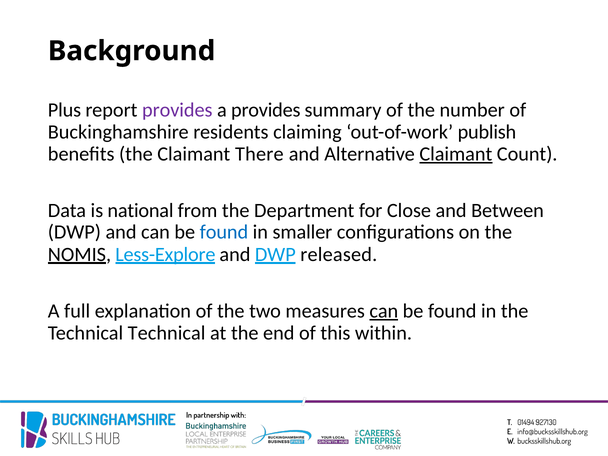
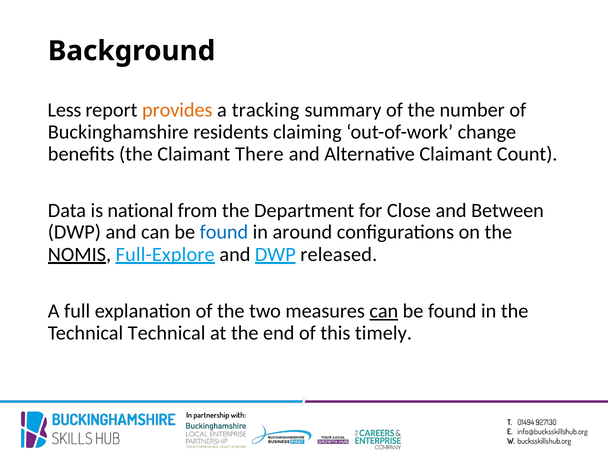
Plus: Plus -> Less
provides at (177, 110) colour: purple -> orange
a provides: provides -> tracking
publish: publish -> change
Claimant at (456, 154) underline: present -> none
smaller: smaller -> around
Less-Explore: Less-Explore -> Full-Explore
within: within -> timely
